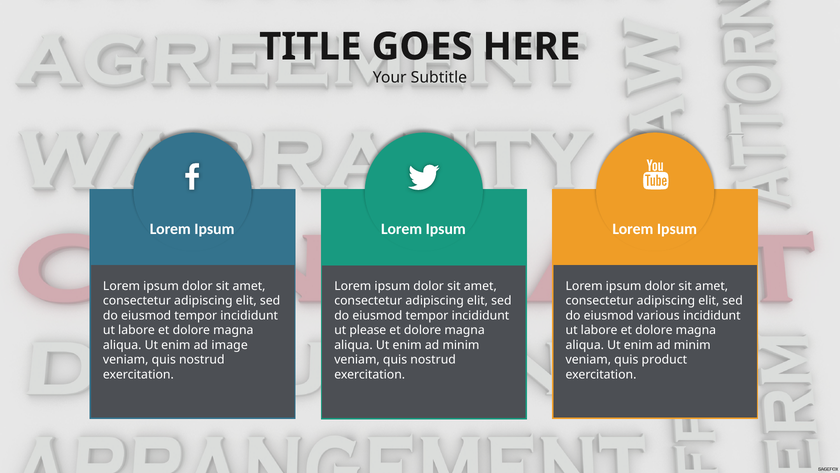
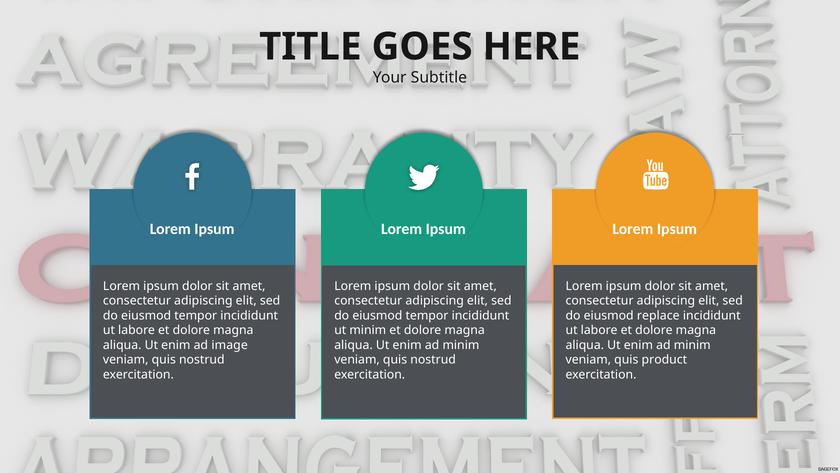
various: various -> replace
ut please: please -> minim
